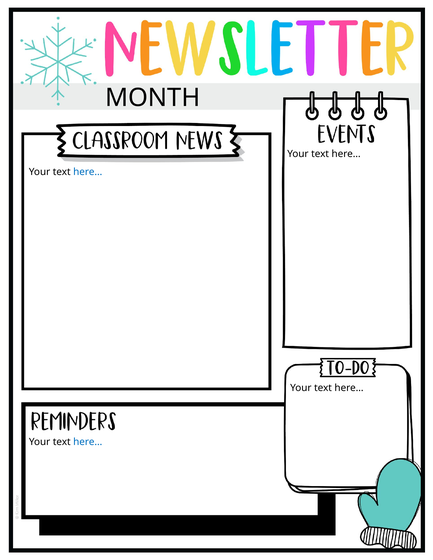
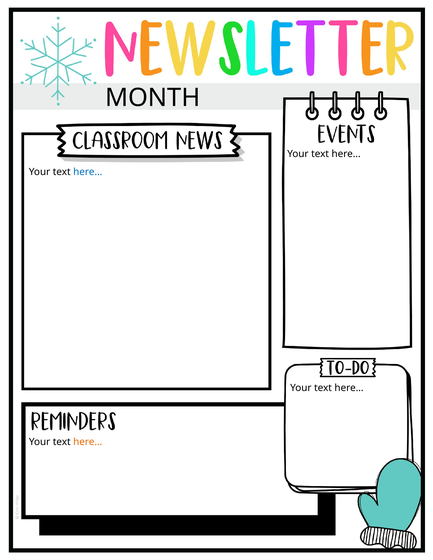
here… at (88, 442) colour: blue -> orange
